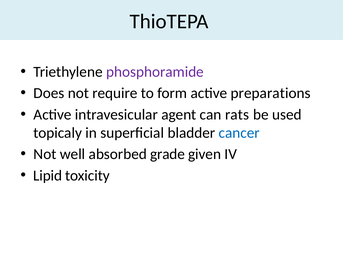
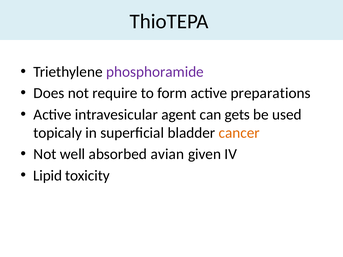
rats: rats -> gets
cancer colour: blue -> orange
grade: grade -> avian
